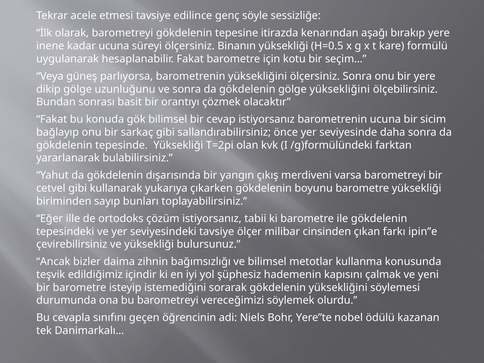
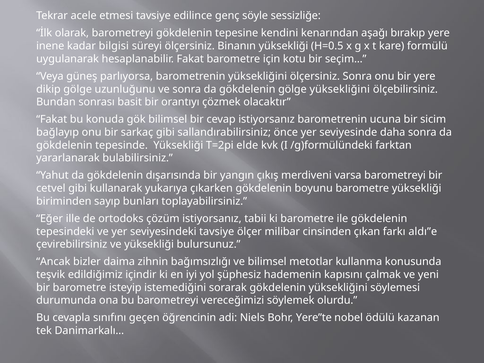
itirazda: itirazda -> kendini
kadar ucuna: ucuna -> bilgisi
olan: olan -> elde
ipin”e: ipin”e -> aldı”e
